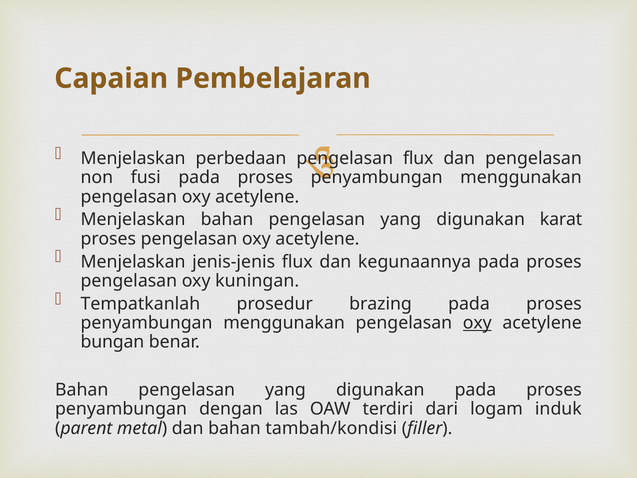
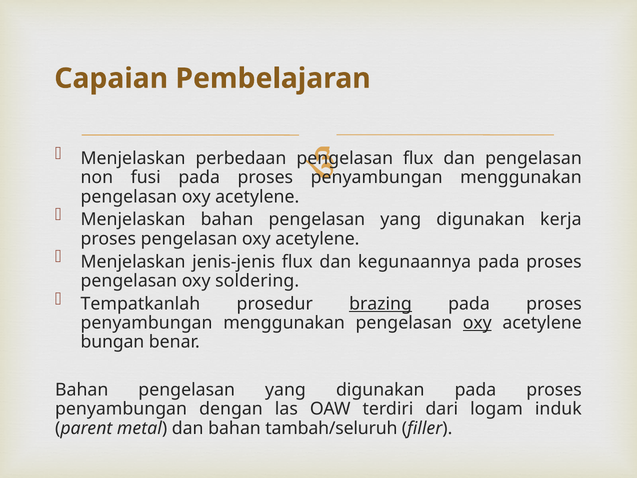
karat: karat -> kerja
kuningan: kuningan -> soldering
brazing underline: none -> present
tambah/kondisi: tambah/kondisi -> tambah/seluruh
